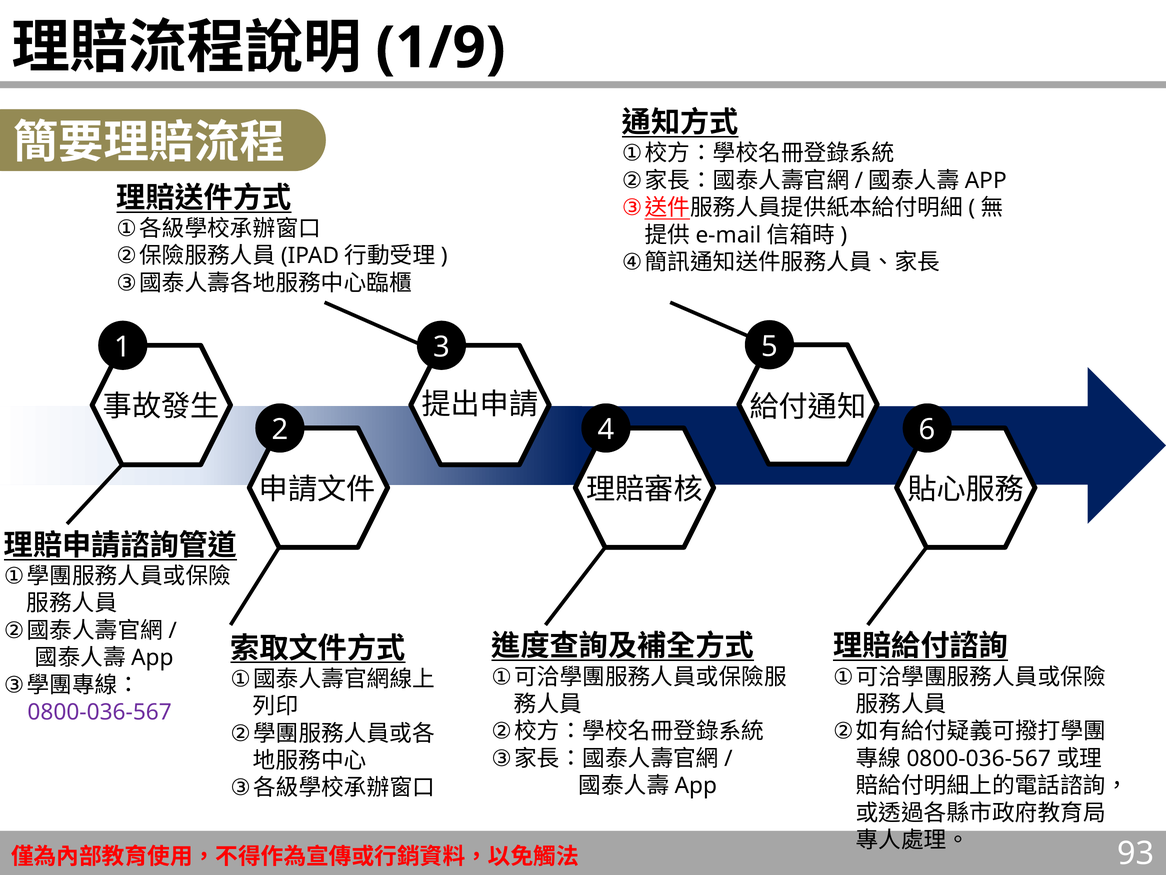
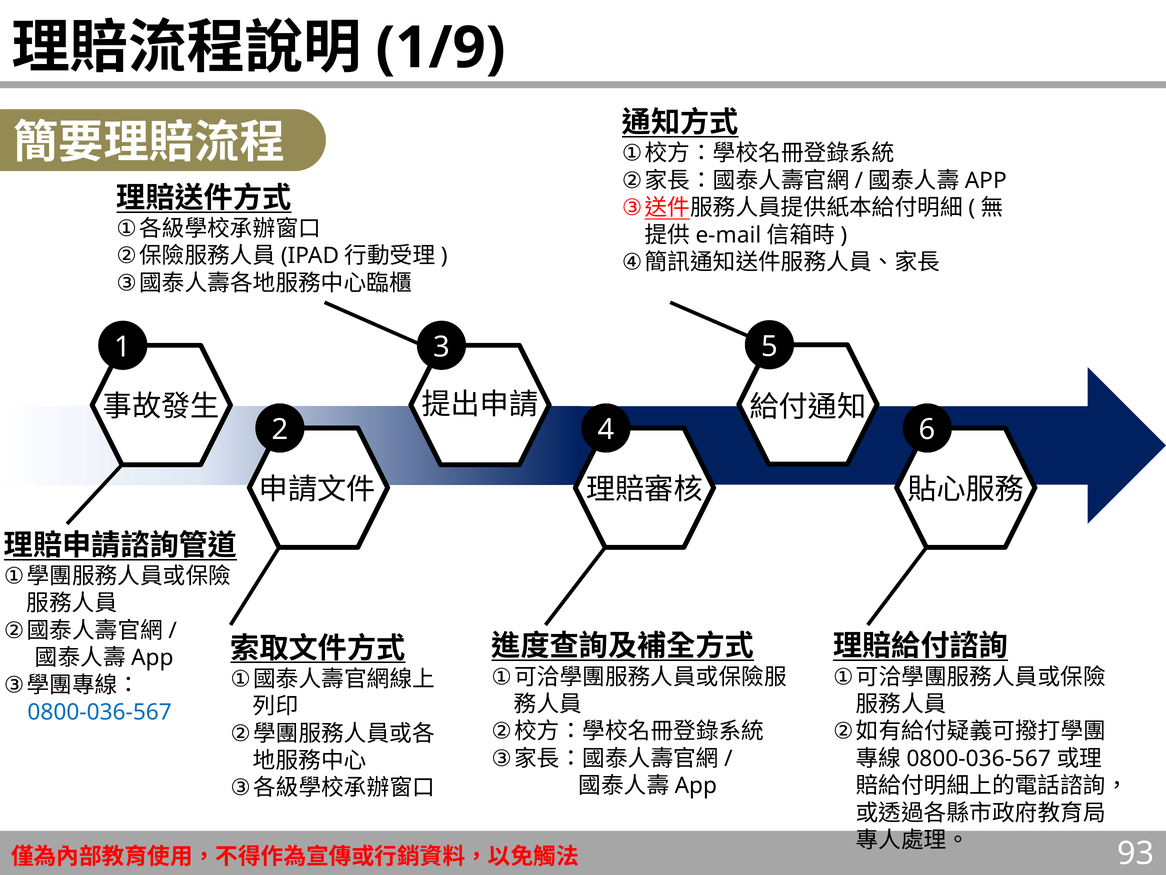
0800-036-567 colour: purple -> blue
